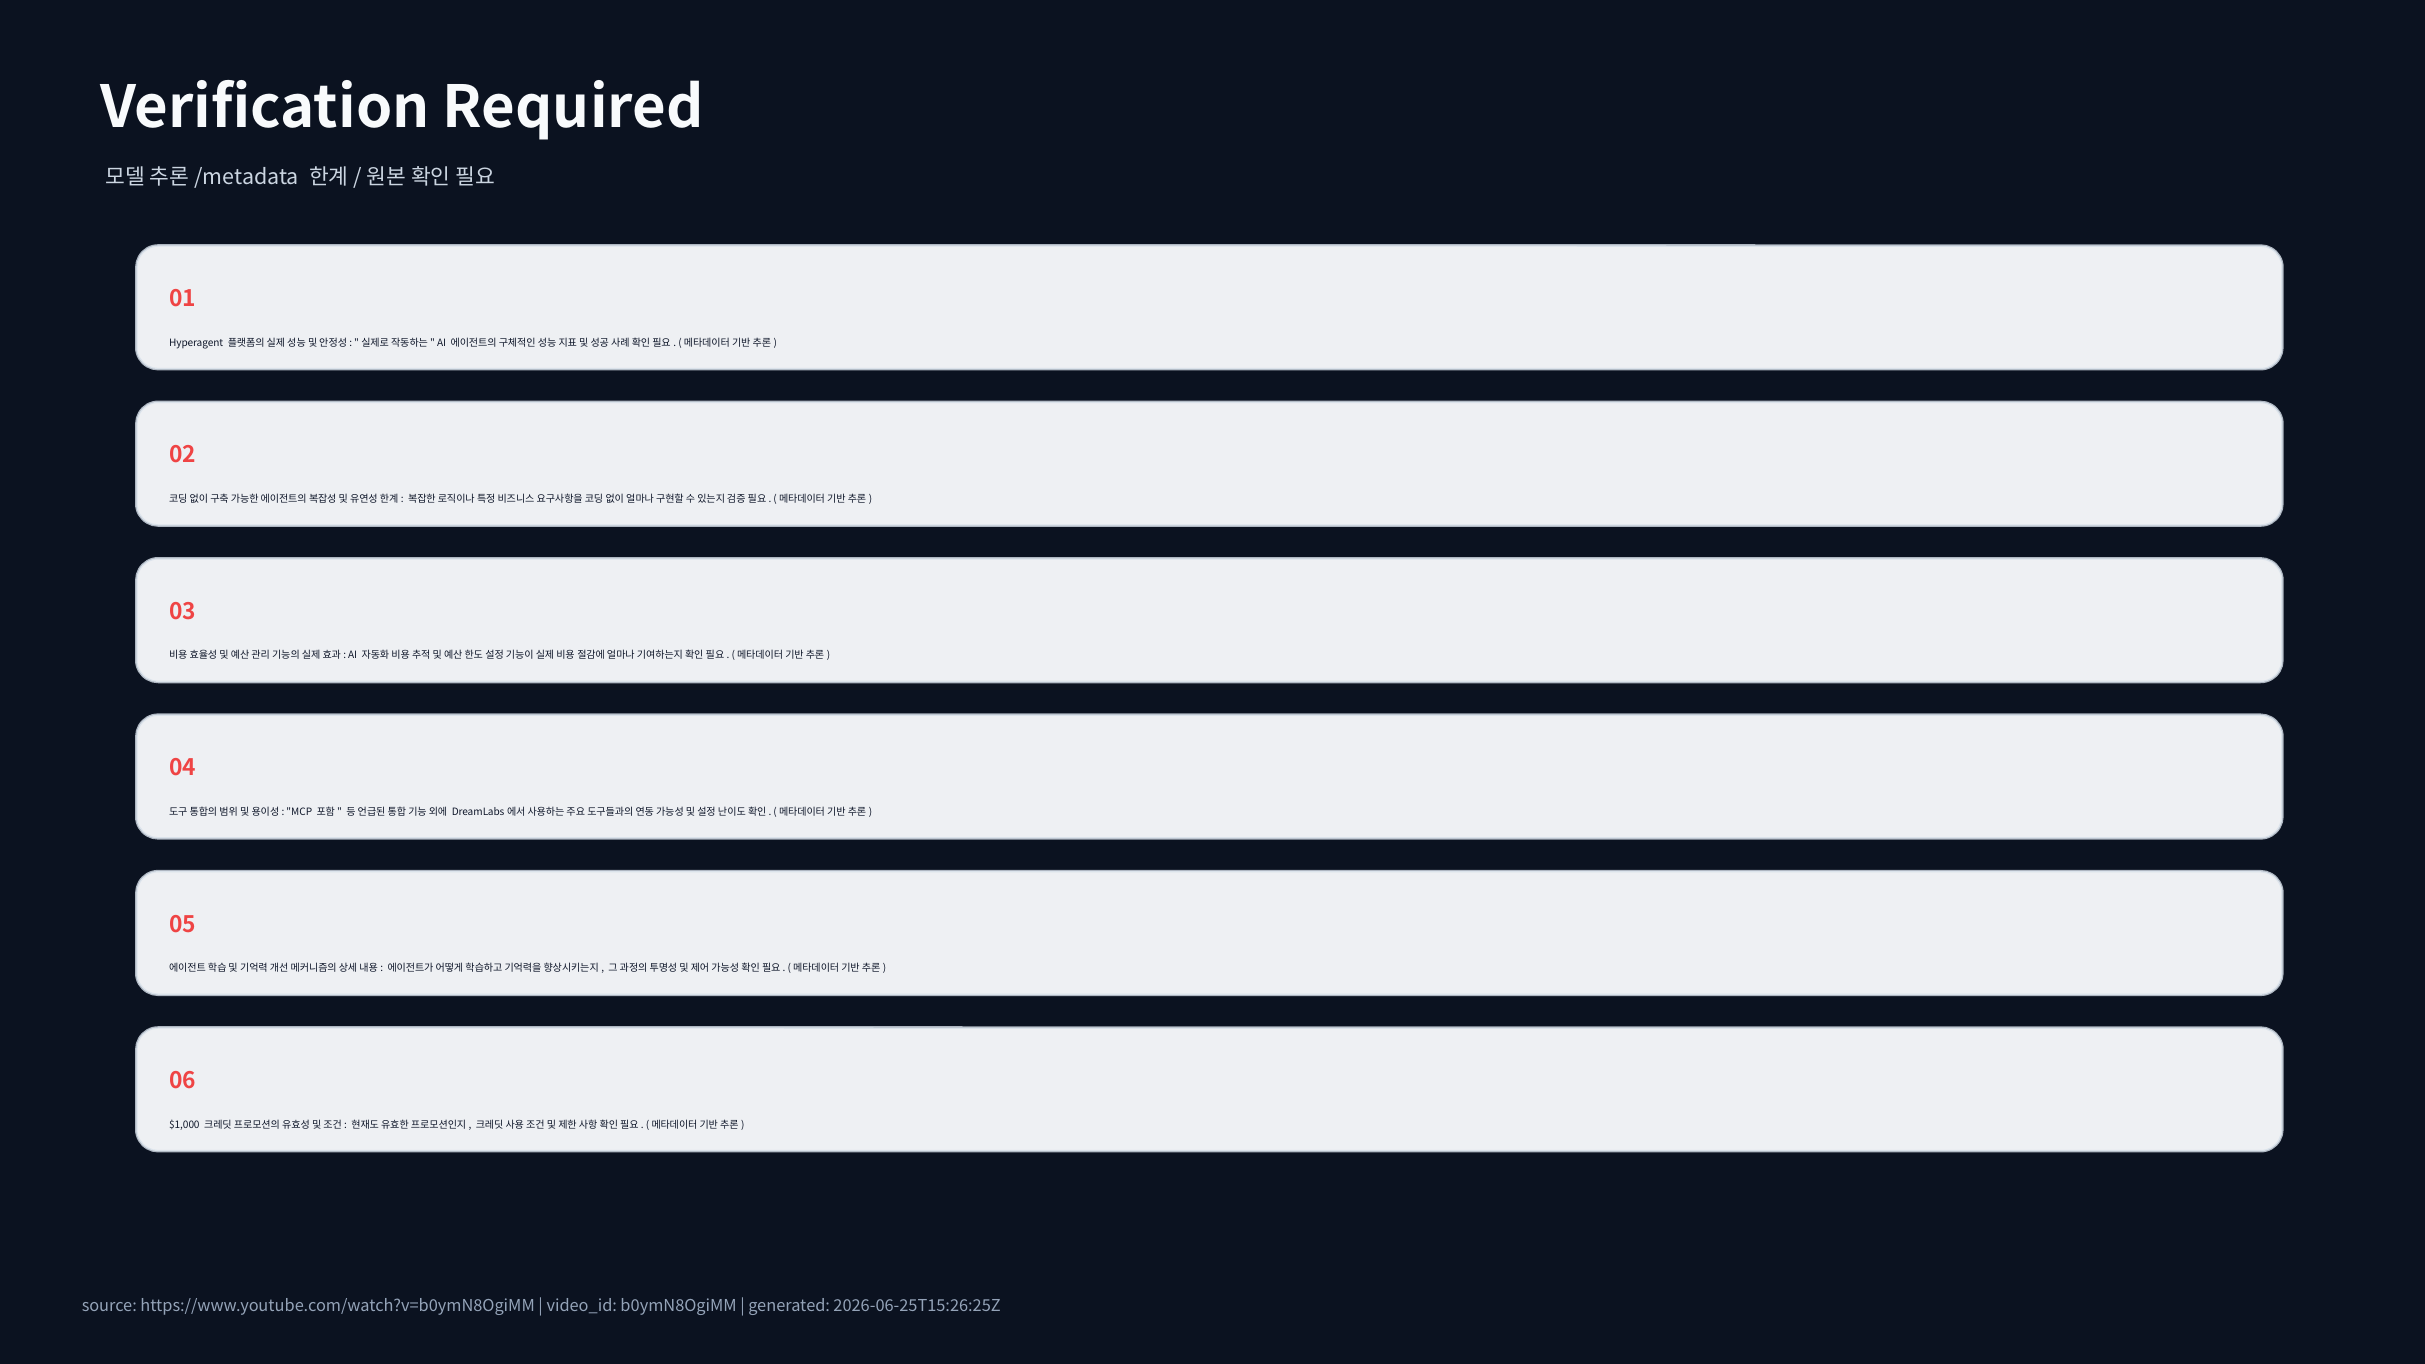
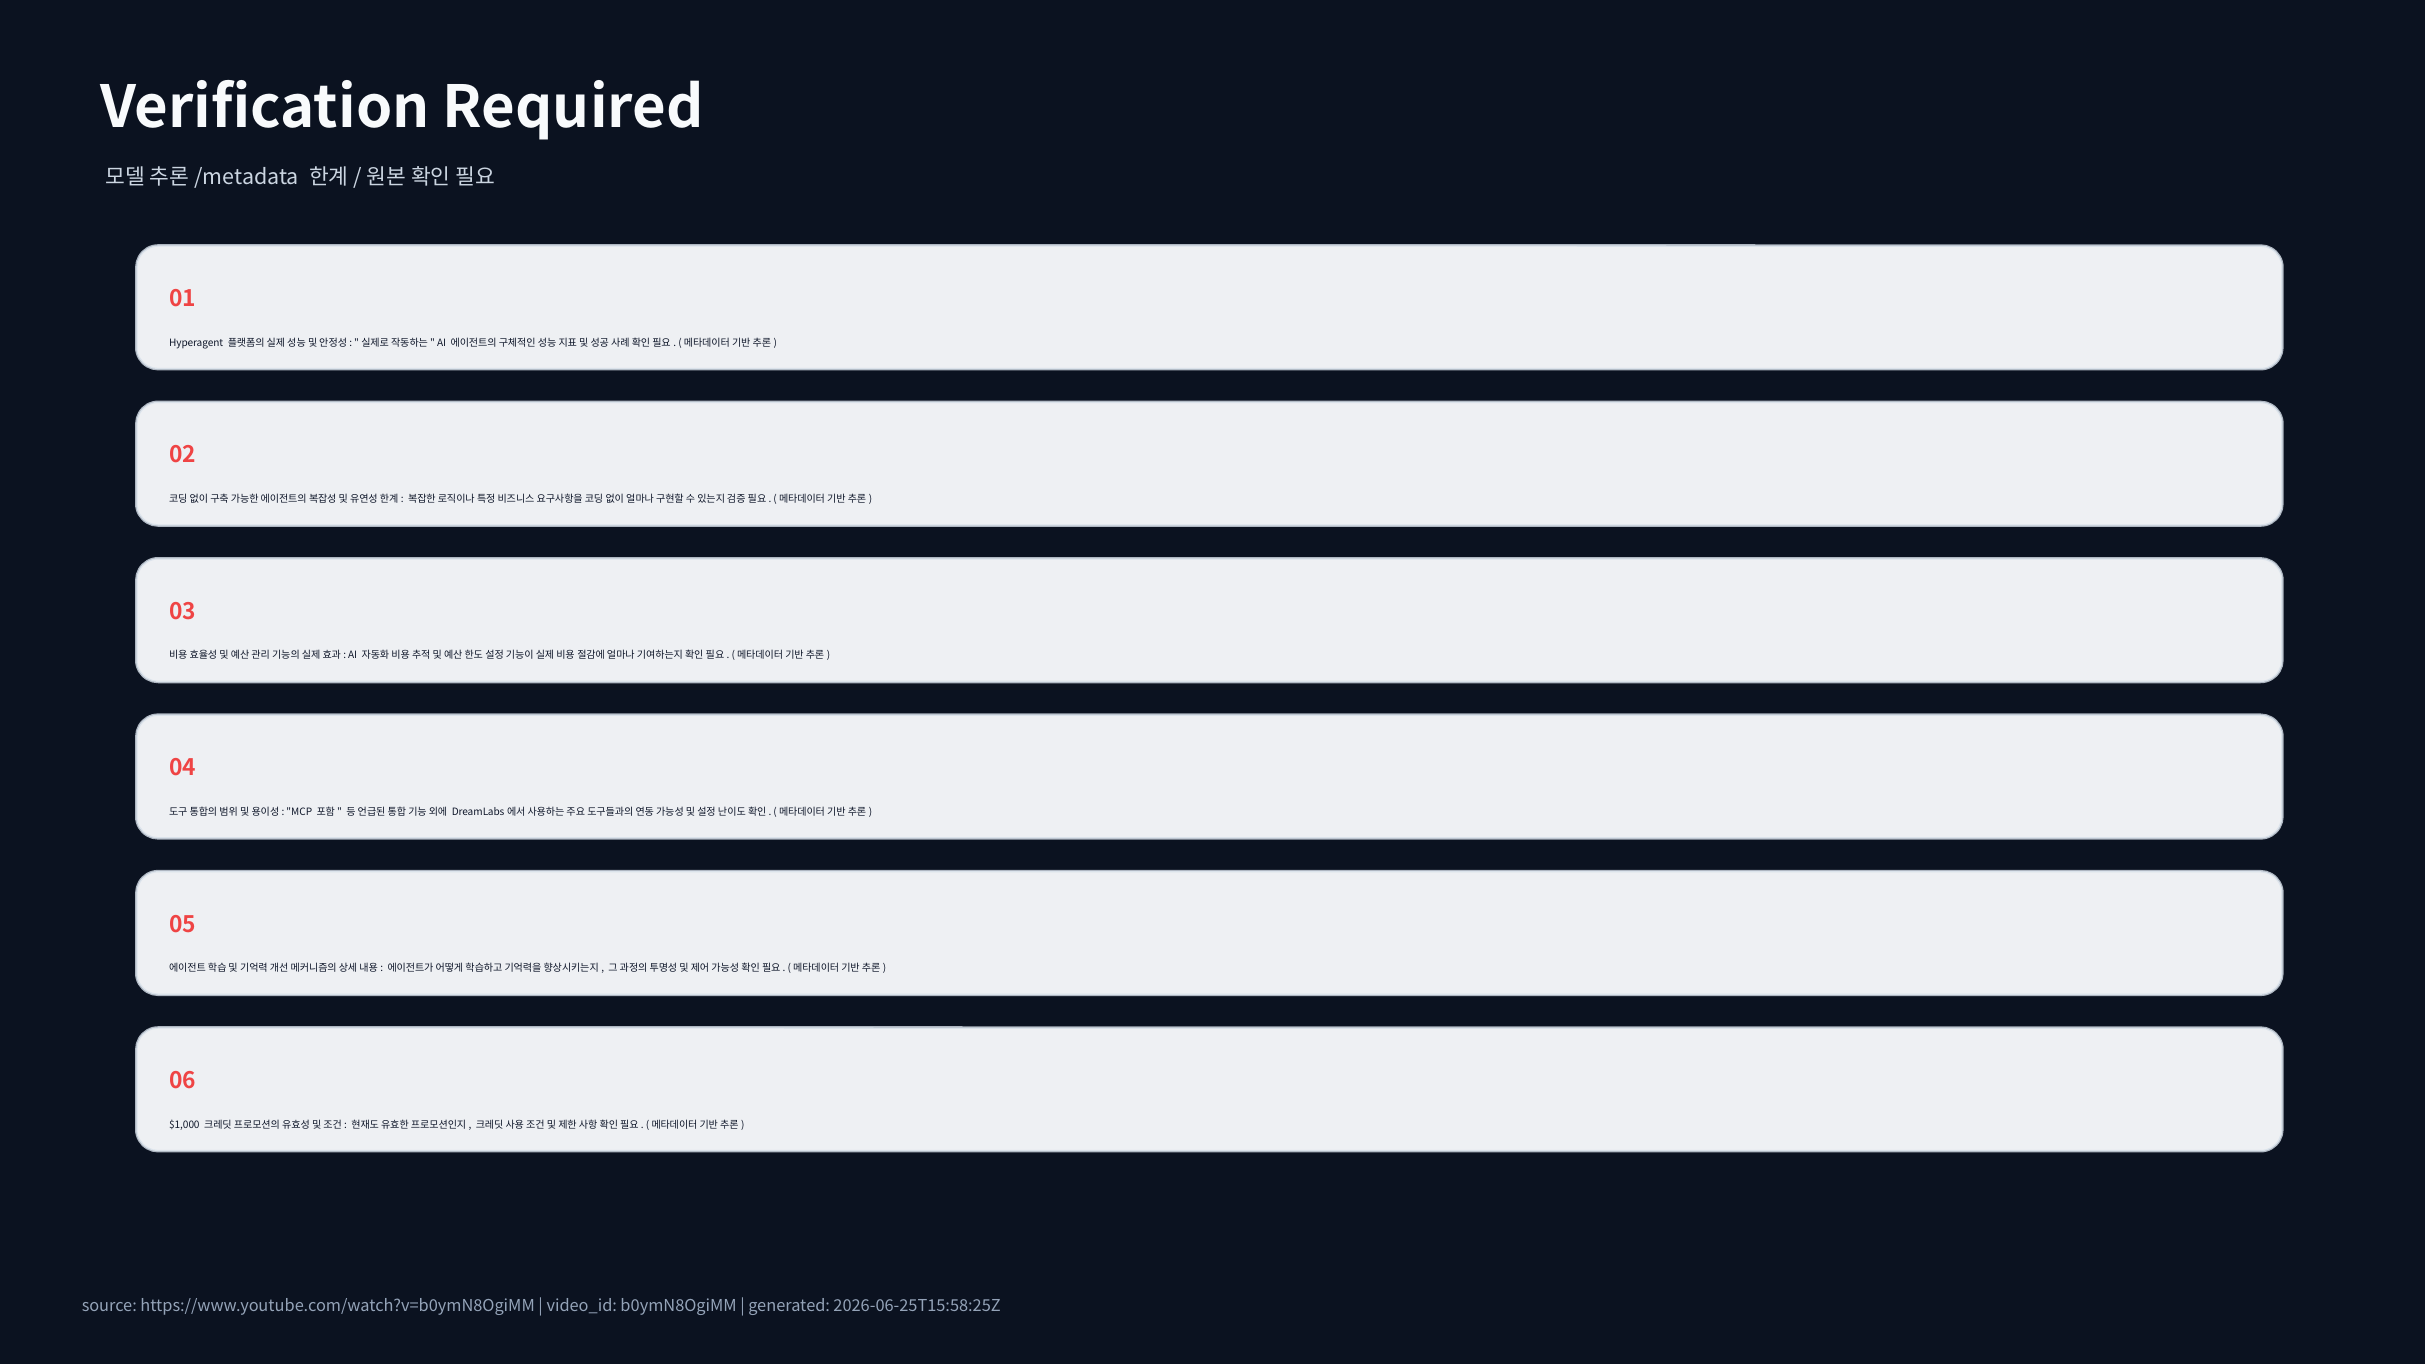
2026-06-25T15:26:25Z: 2026-06-25T15:26:25Z -> 2026-06-25T15:58:25Z
